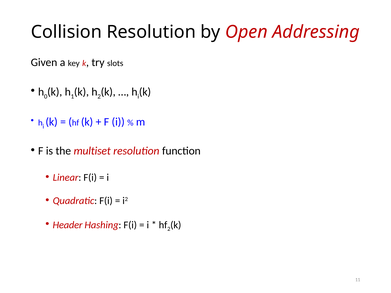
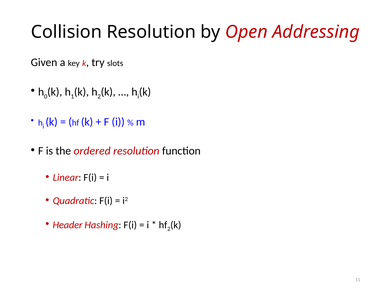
multiset: multiset -> ordered
